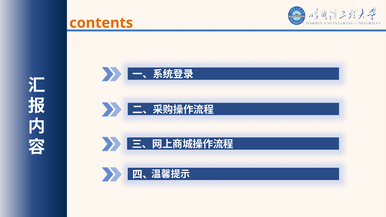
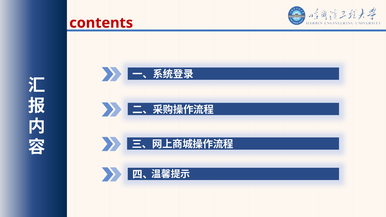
contents colour: orange -> red
